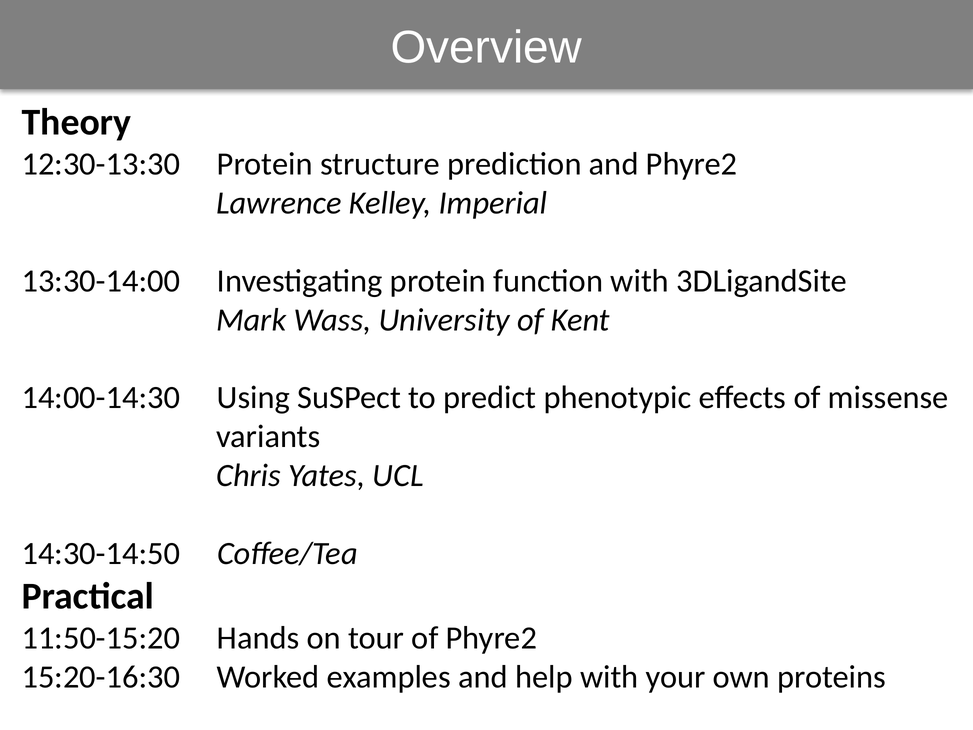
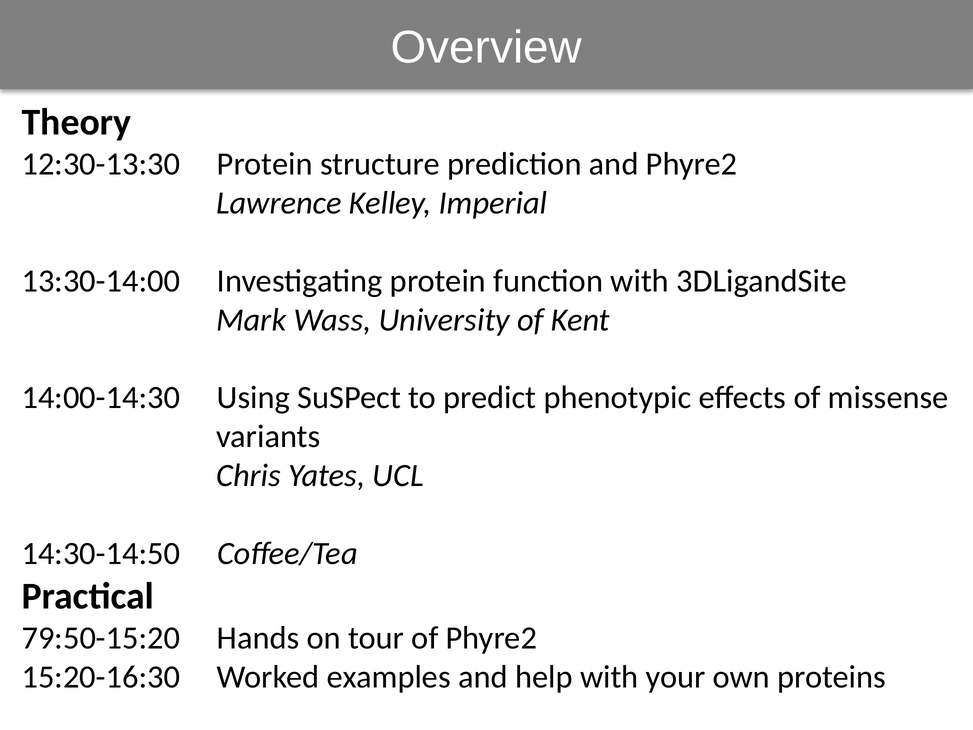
11:50-15:20: 11:50-15:20 -> 79:50-15:20
